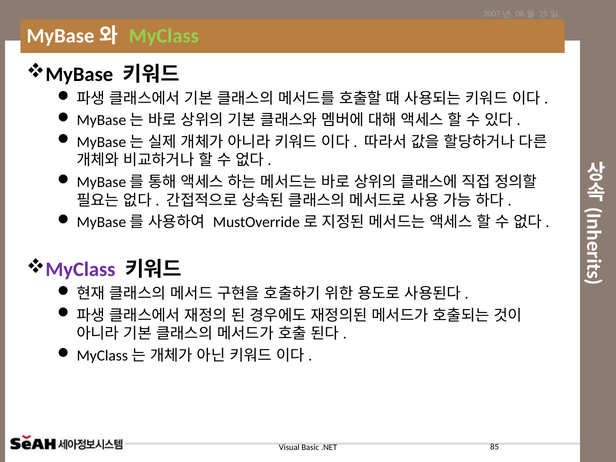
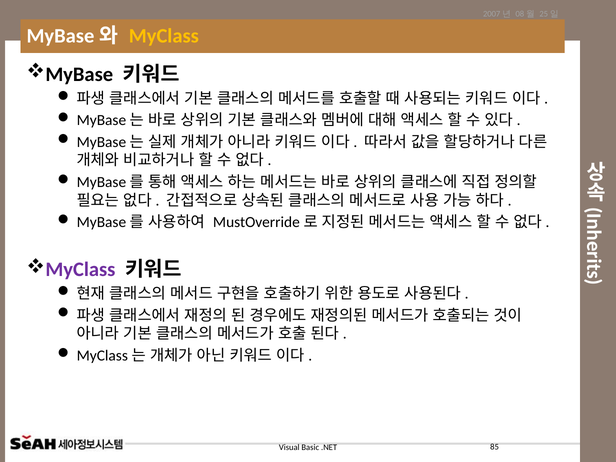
MyClass at (164, 36) colour: light green -> yellow
